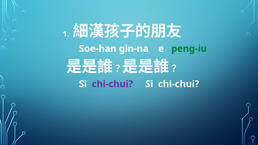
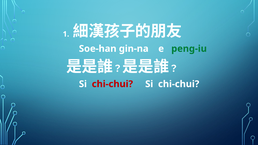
chi-chui at (112, 84) colour: purple -> red
